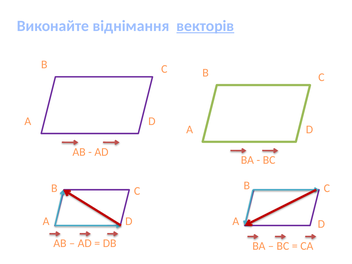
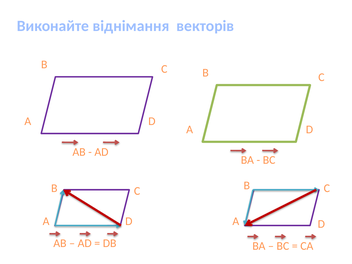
векторів underline: present -> none
